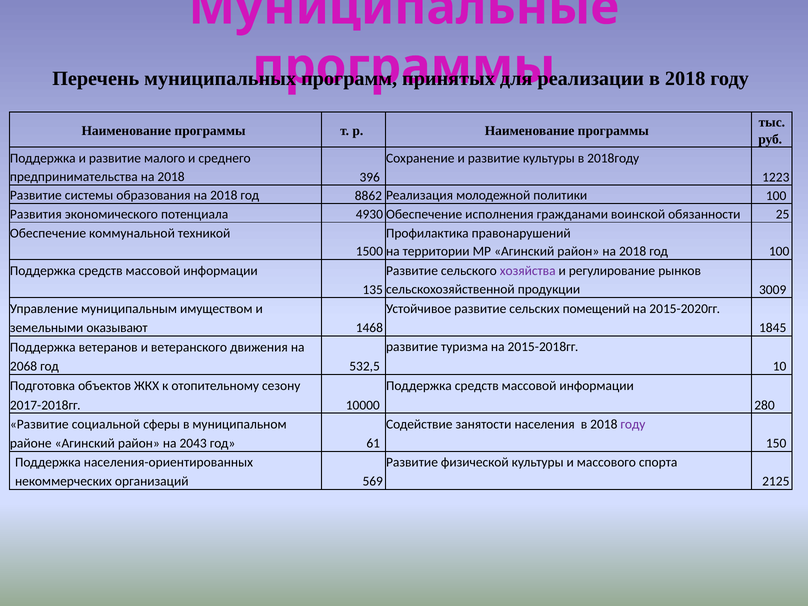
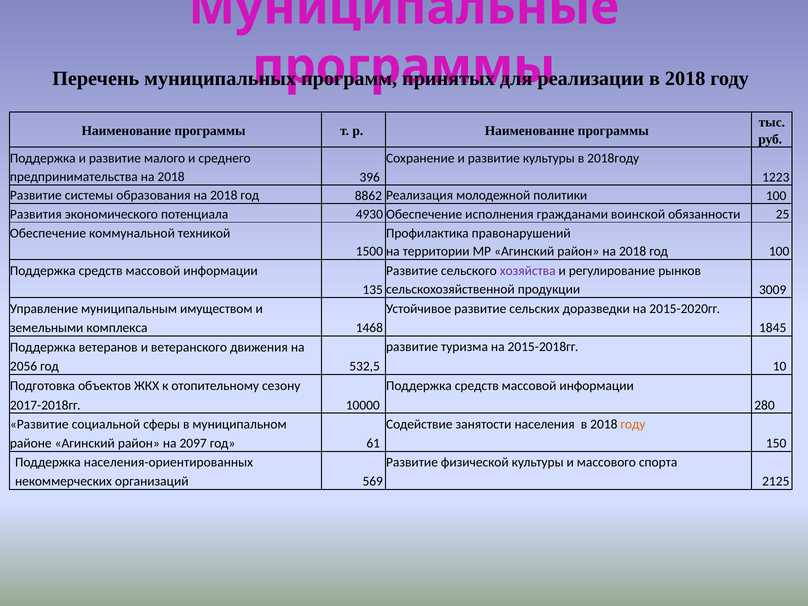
помещений: помещений -> доразведки
оказывают: оказывают -> комплекса
2068: 2068 -> 2056
году at (633, 424) colour: purple -> orange
2043: 2043 -> 2097
